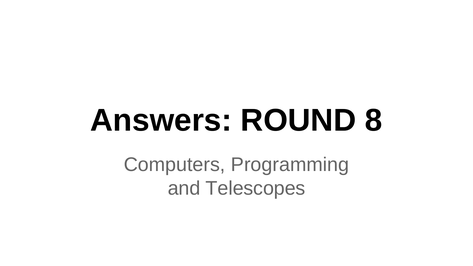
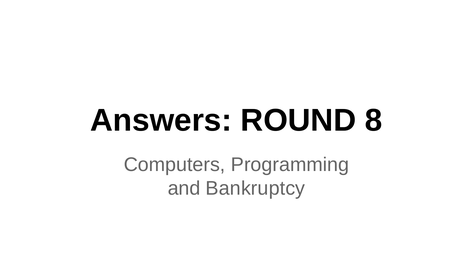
Telescopes: Telescopes -> Bankruptcy
